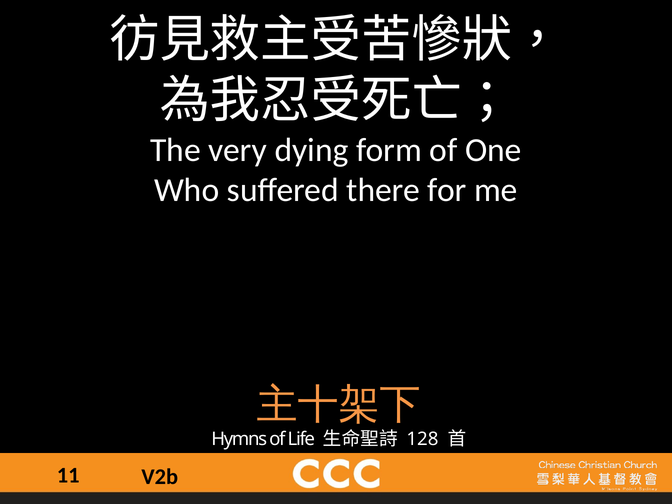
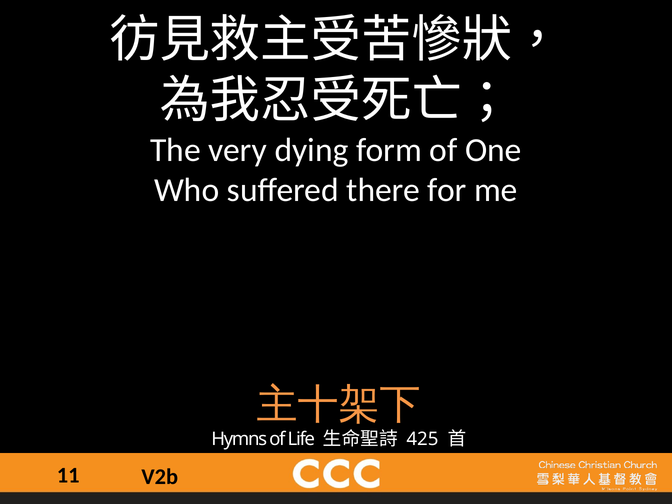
128: 128 -> 425
